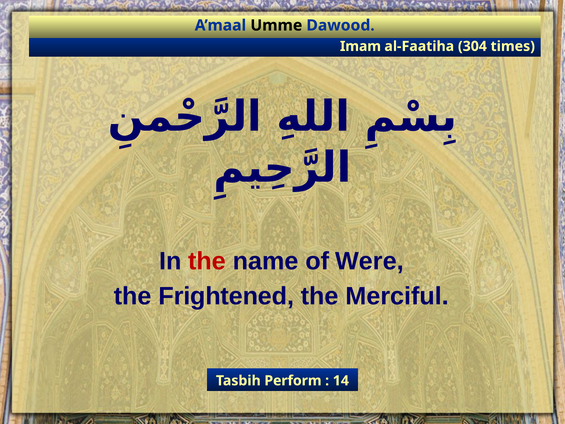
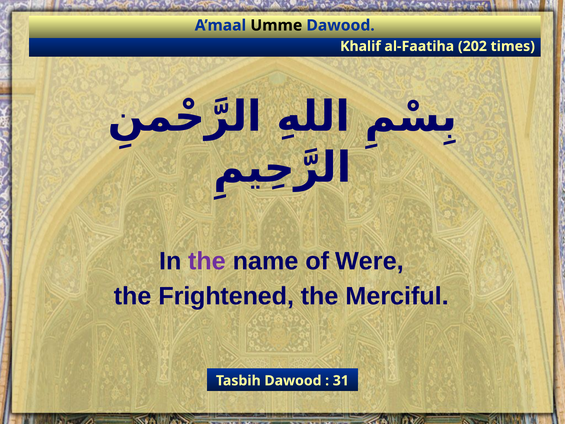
Imam: Imam -> Khalif
304: 304 -> 202
the at (207, 261) colour: red -> purple
Tasbih Perform: Perform -> Dawood
14: 14 -> 31
